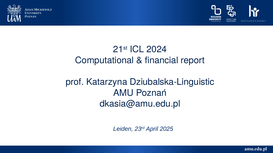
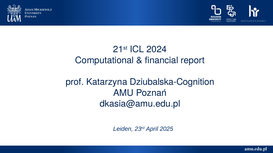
Dziubalska-Linguistic: Dziubalska-Linguistic -> Dziubalska-Cognition
